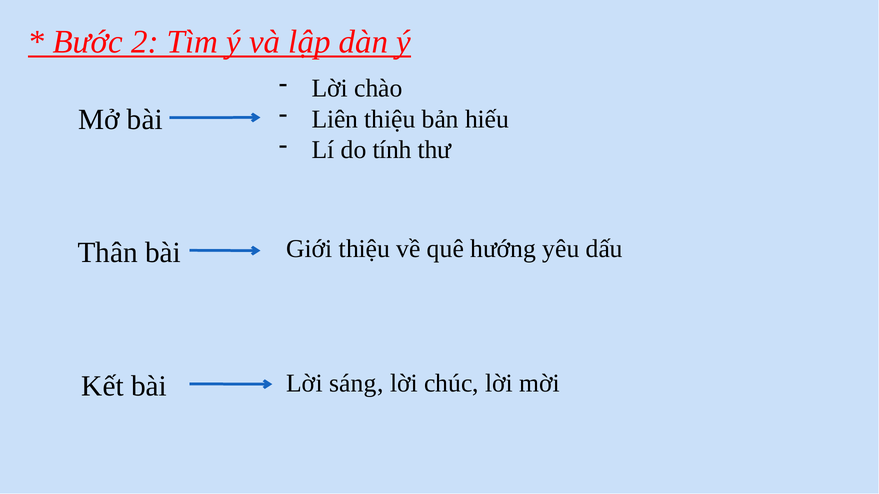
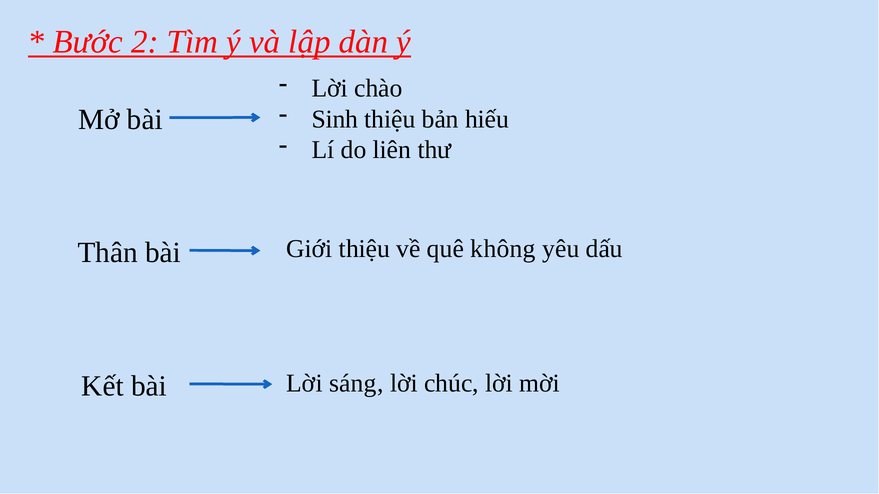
Liên: Liên -> Sinh
tính: tính -> liên
hướng: hướng -> không
